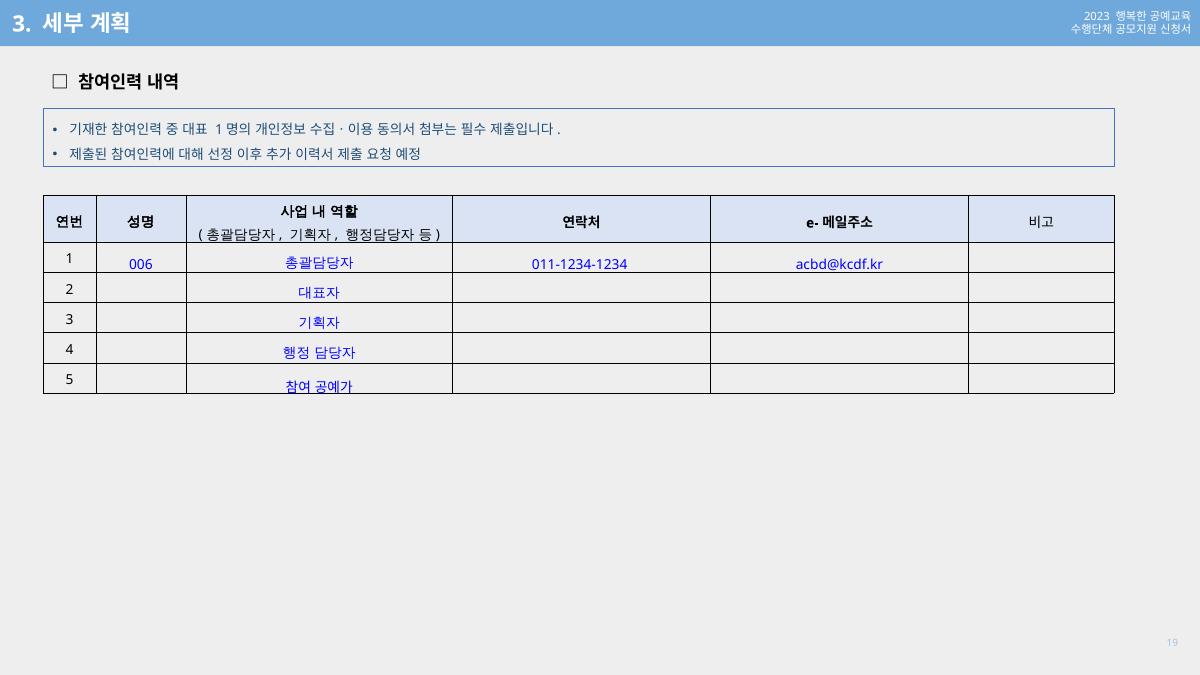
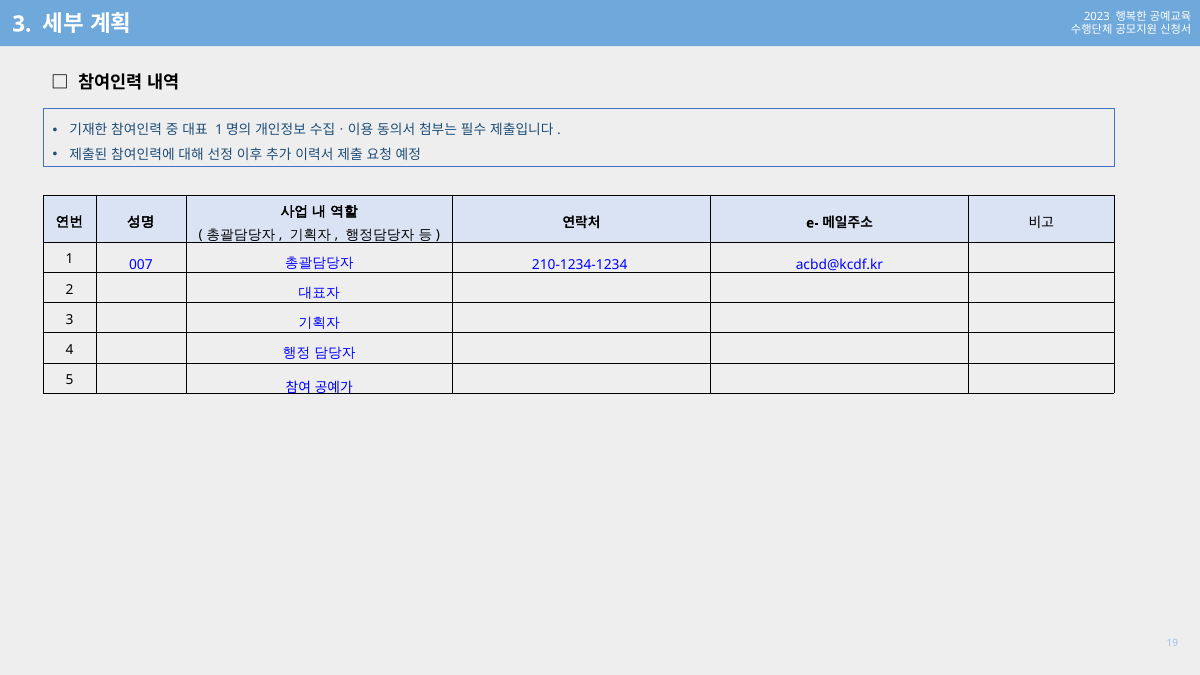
006: 006 -> 007
011-1234-1234: 011-1234-1234 -> 210-1234-1234
